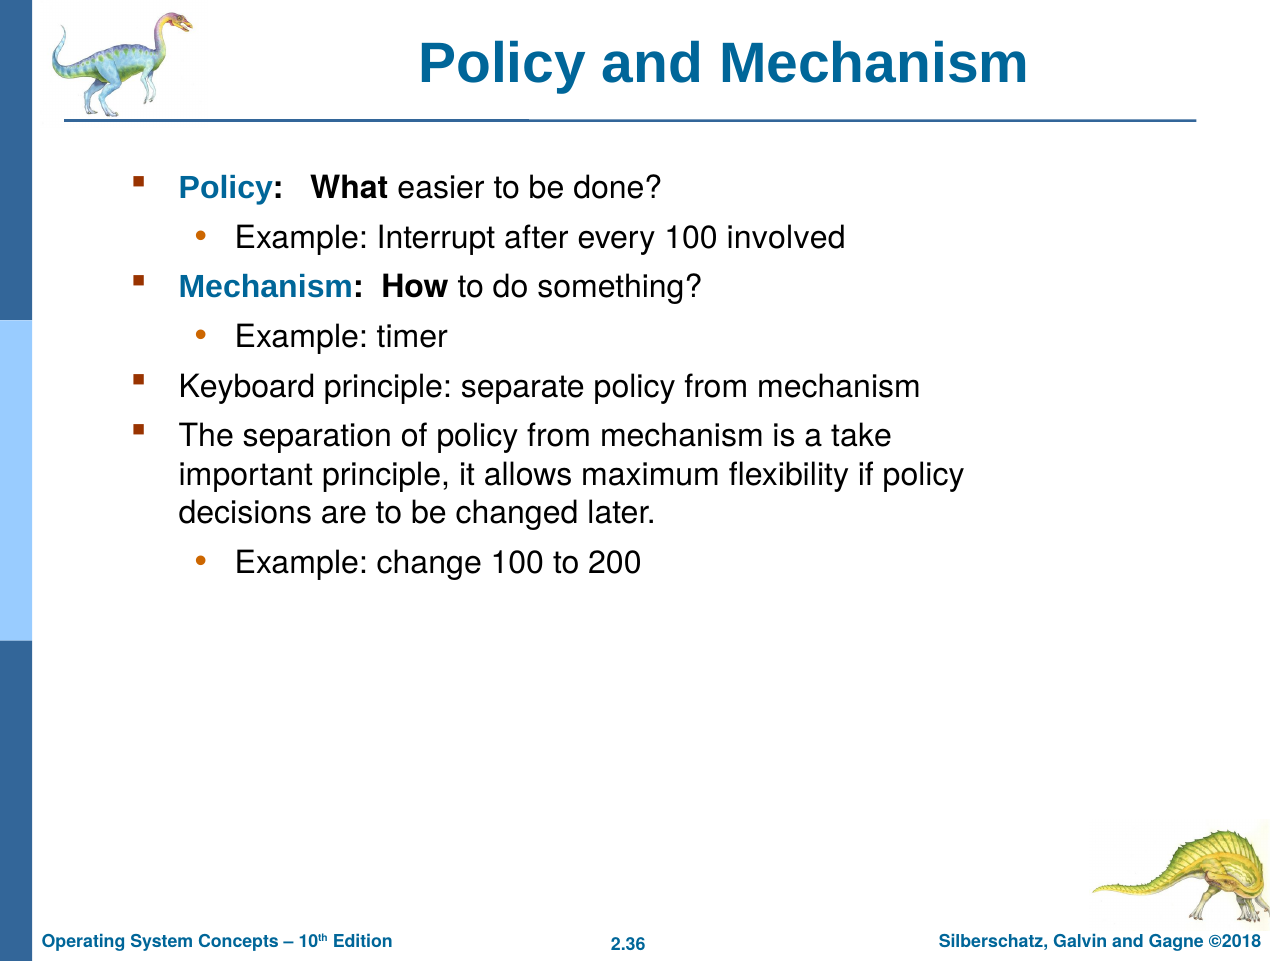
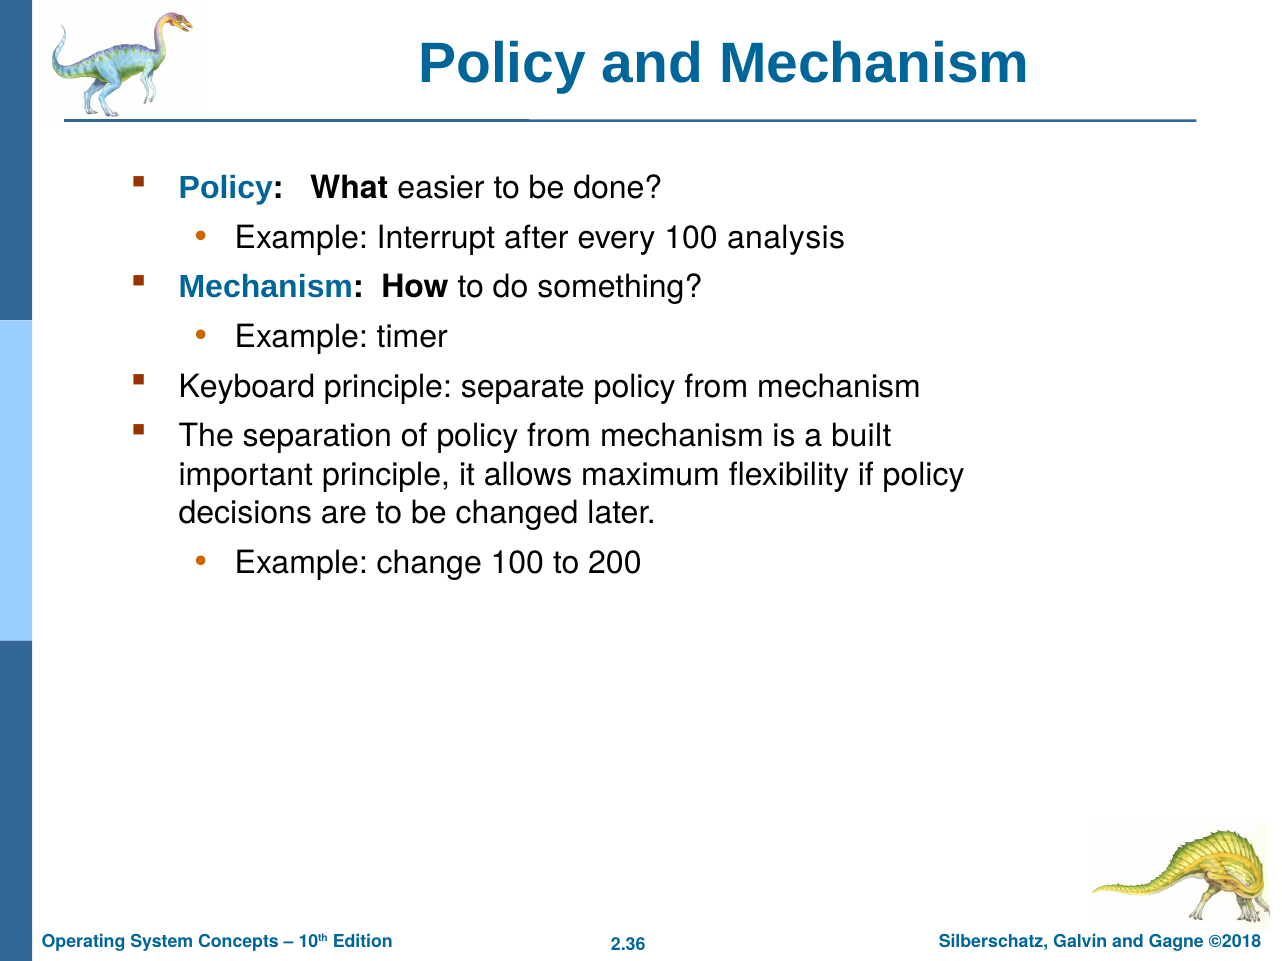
involved: involved -> analysis
take: take -> built
